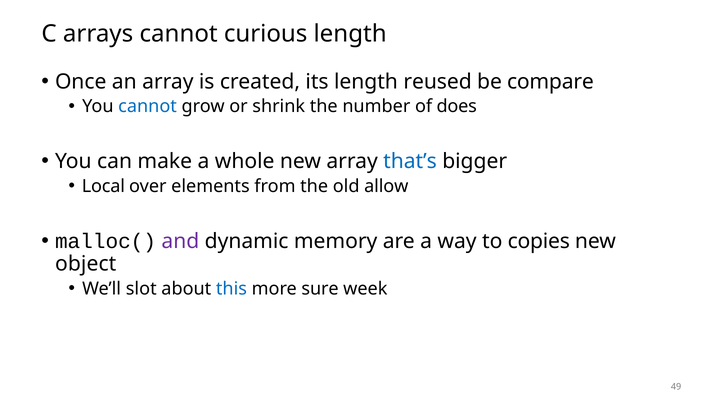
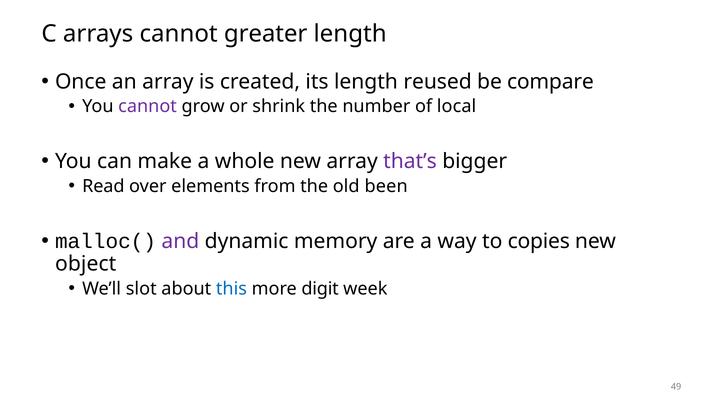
curious: curious -> greater
cannot at (148, 107) colour: blue -> purple
does: does -> local
that’s colour: blue -> purple
Local: Local -> Read
allow: allow -> been
sure: sure -> digit
